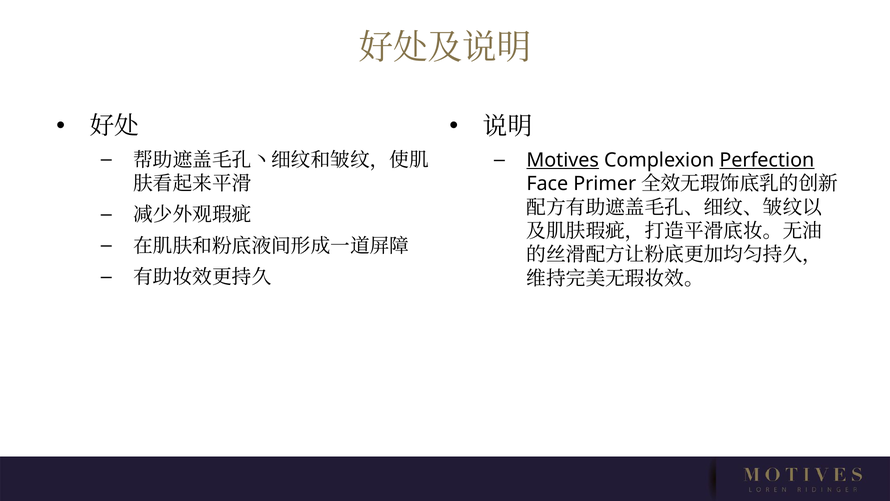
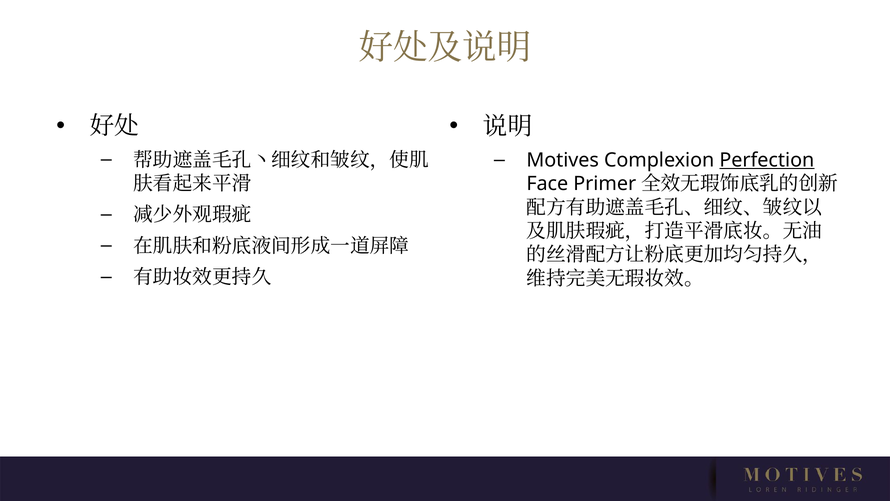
Motives underline: present -> none
